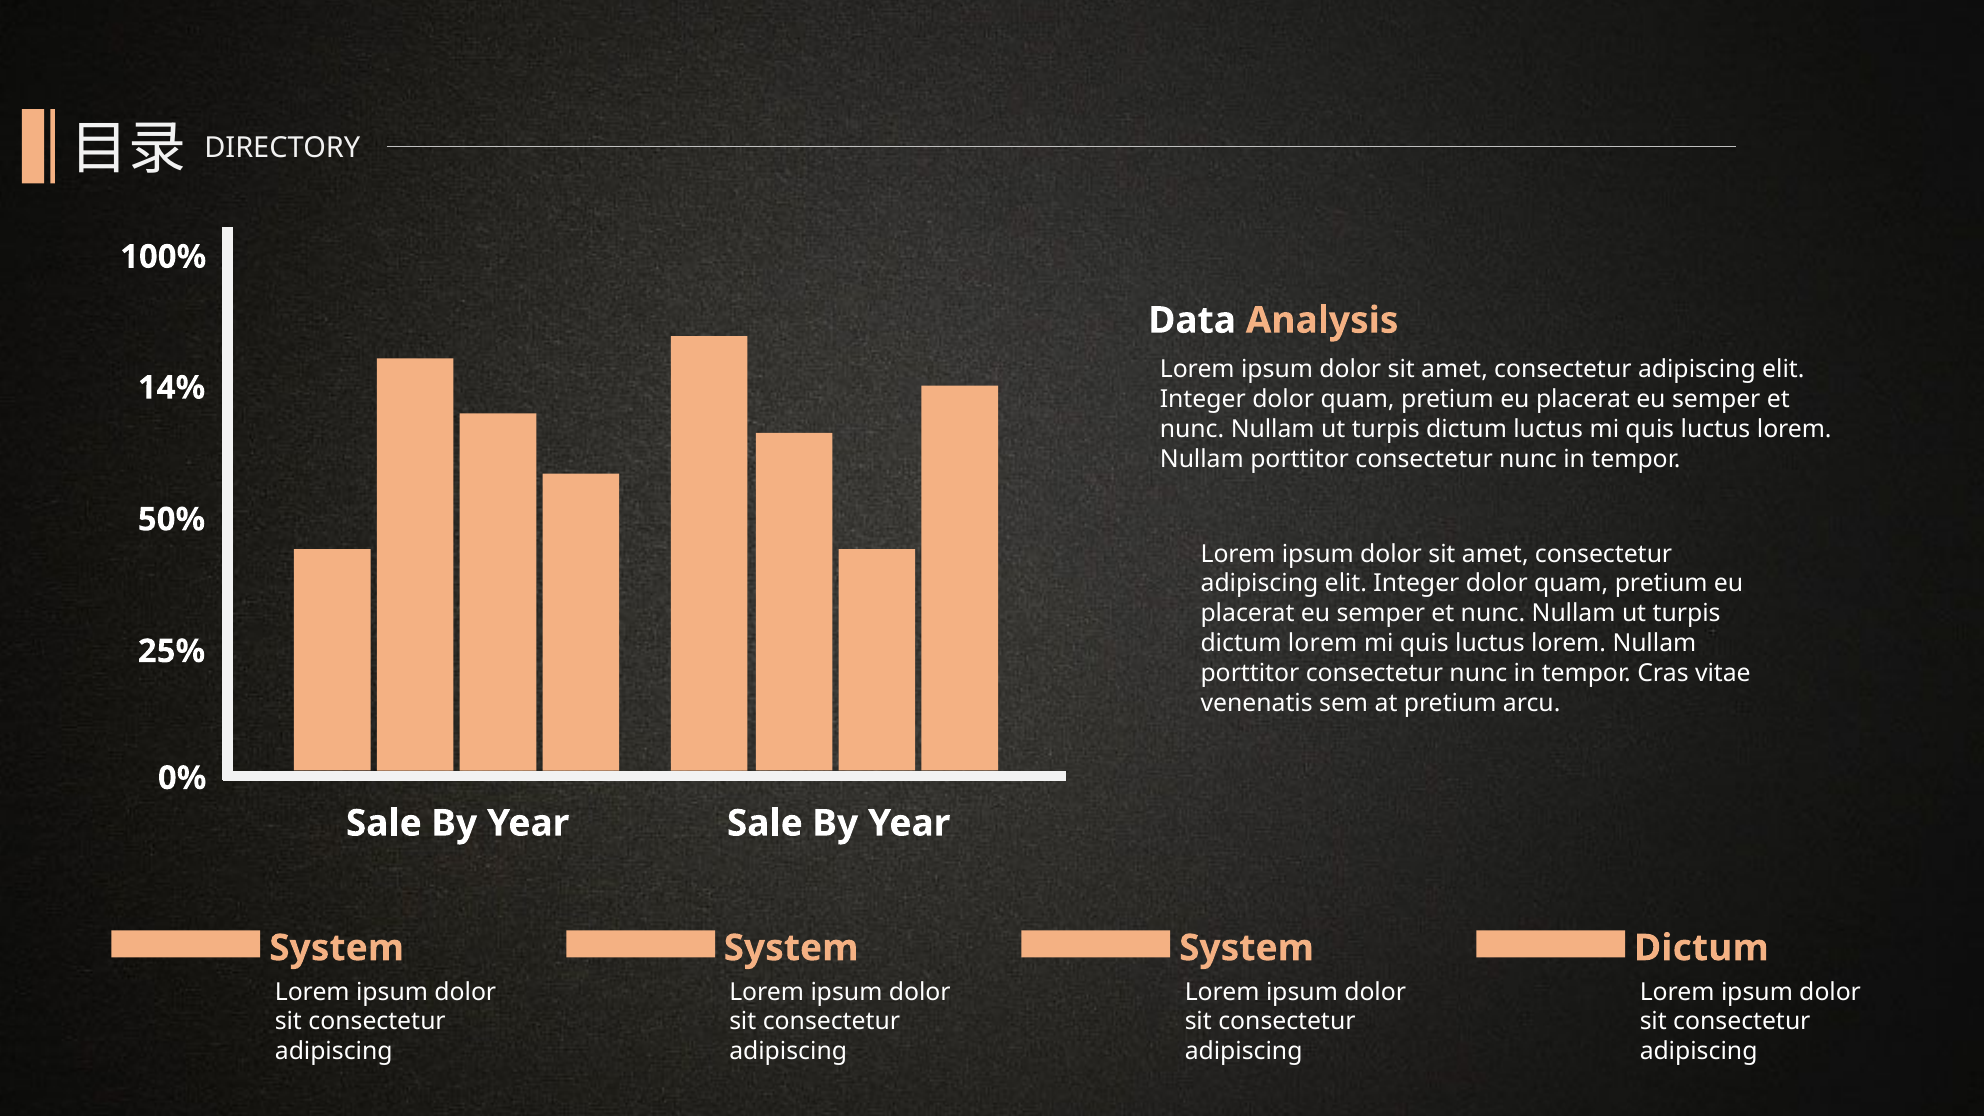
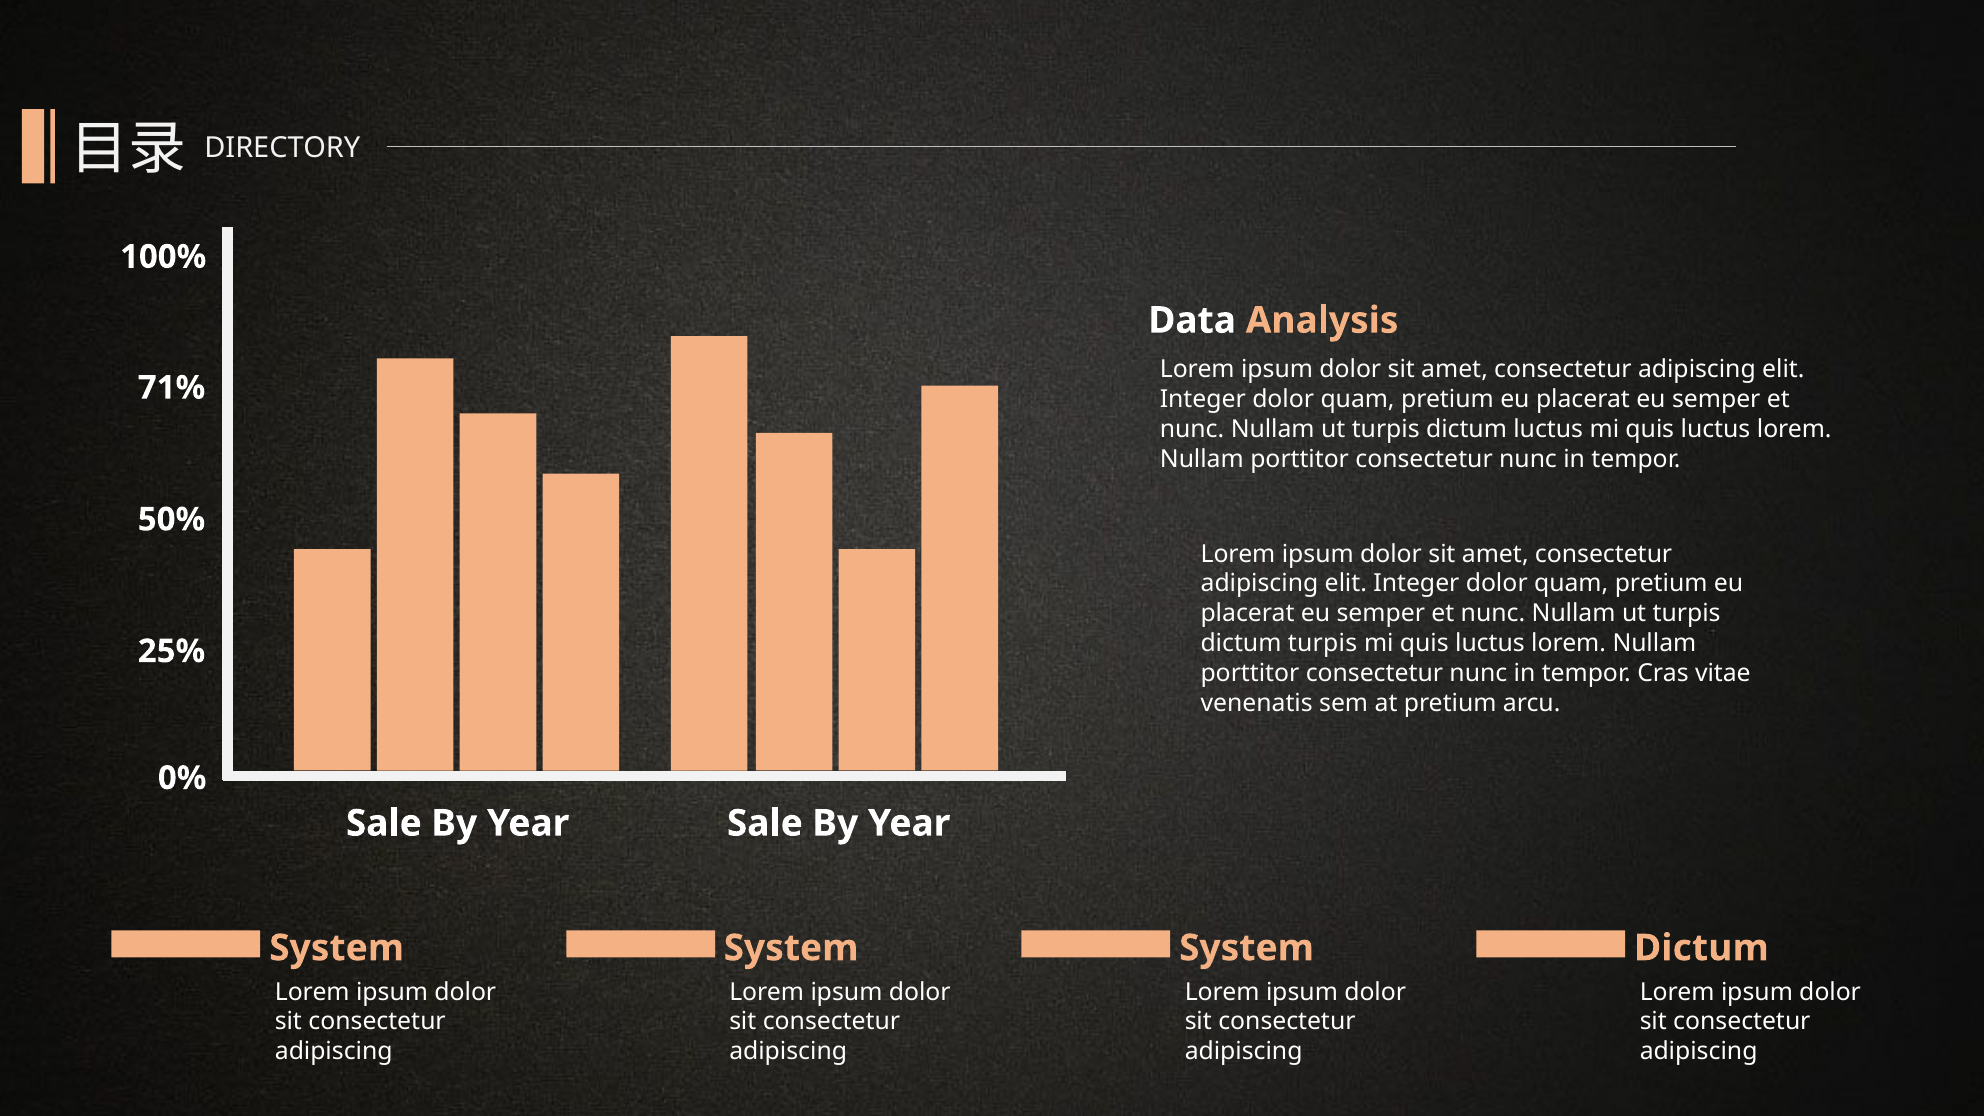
14%: 14% -> 71%
lorem at (1323, 643): lorem -> turpis
